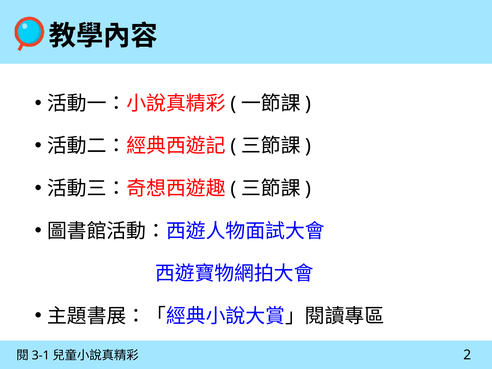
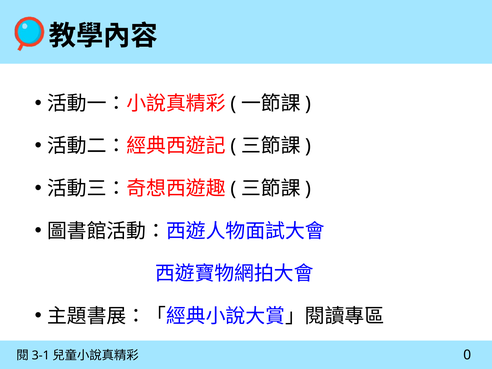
2: 2 -> 0
